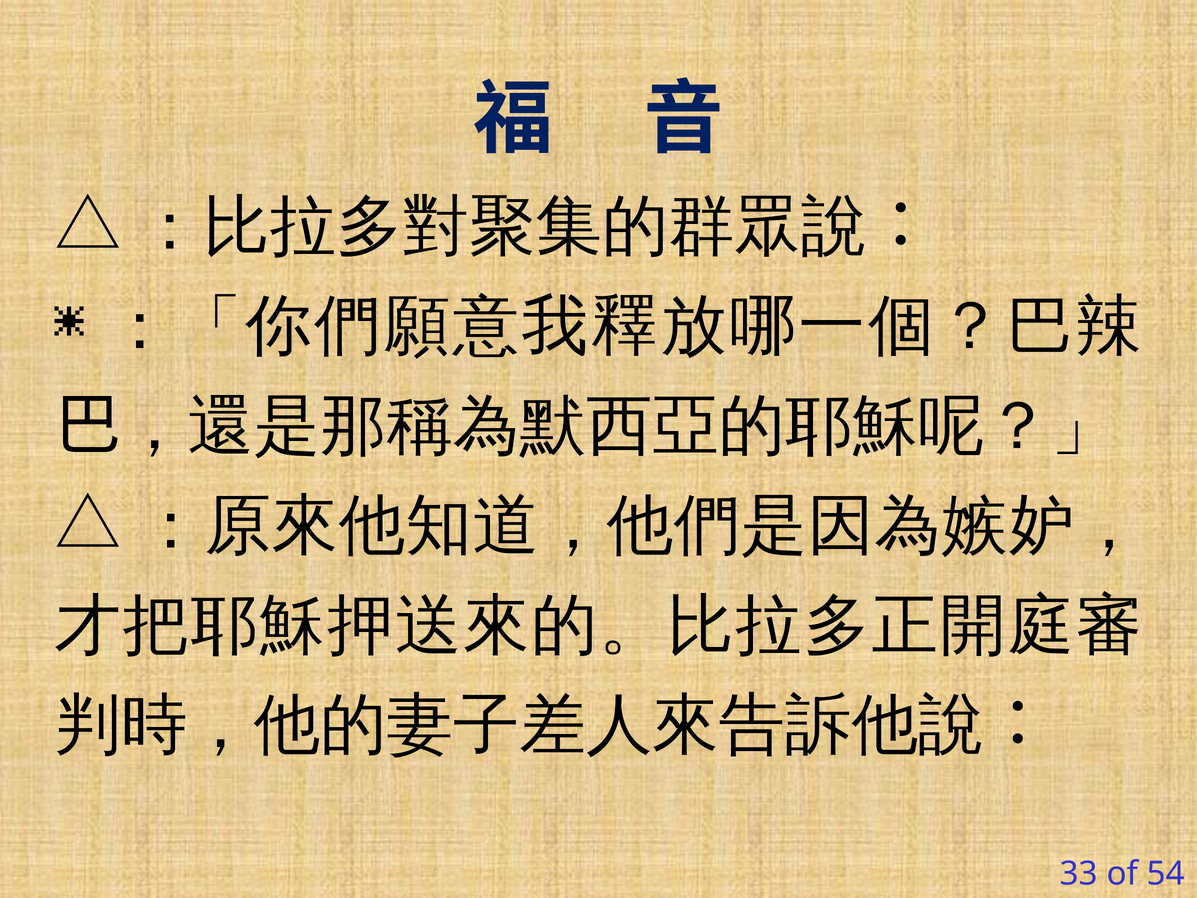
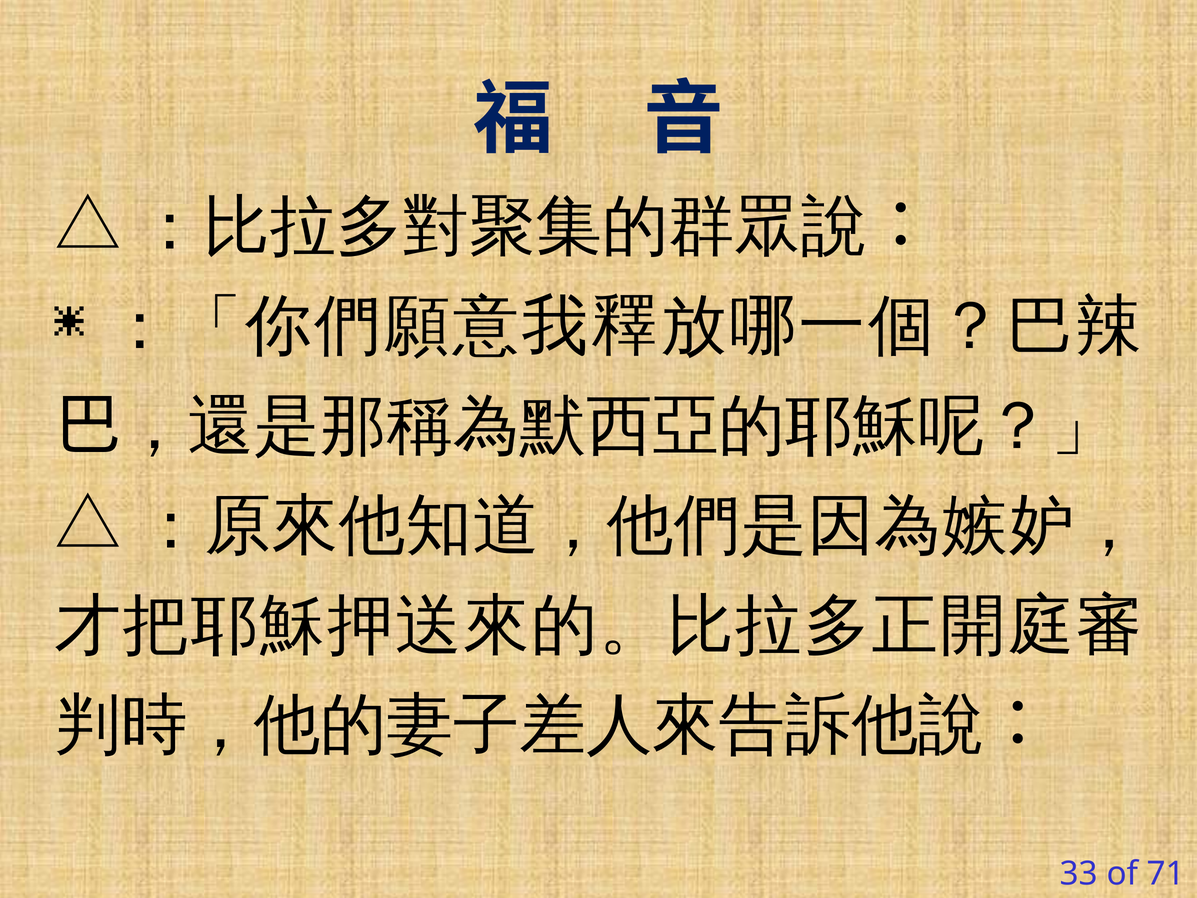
54: 54 -> 71
